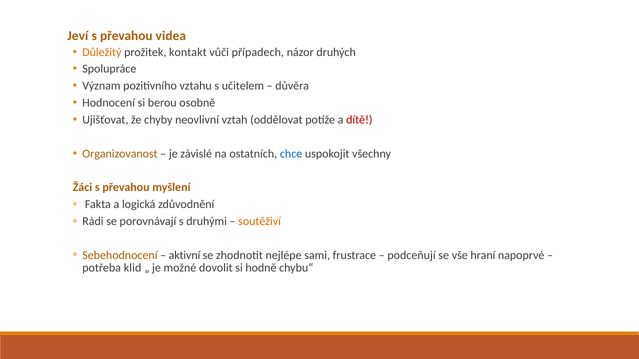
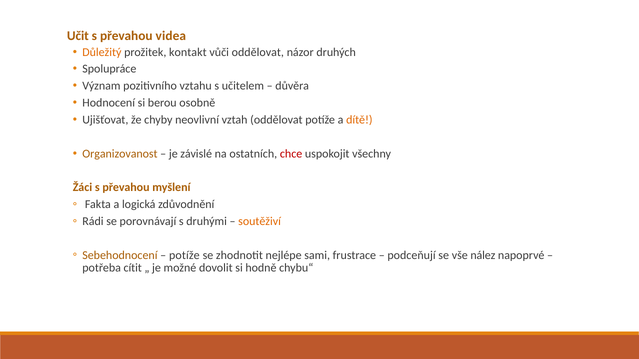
Jeví: Jeví -> Učit
vůči případech: případech -> oddělovat
dítě colour: red -> orange
chce colour: blue -> red
aktivní at (184, 255): aktivní -> potíže
hraní: hraní -> nález
klid: klid -> cítit
